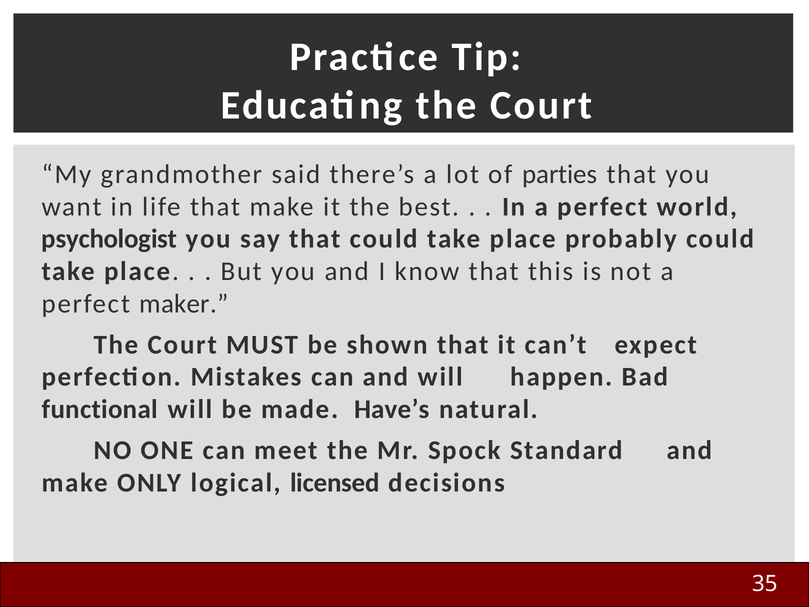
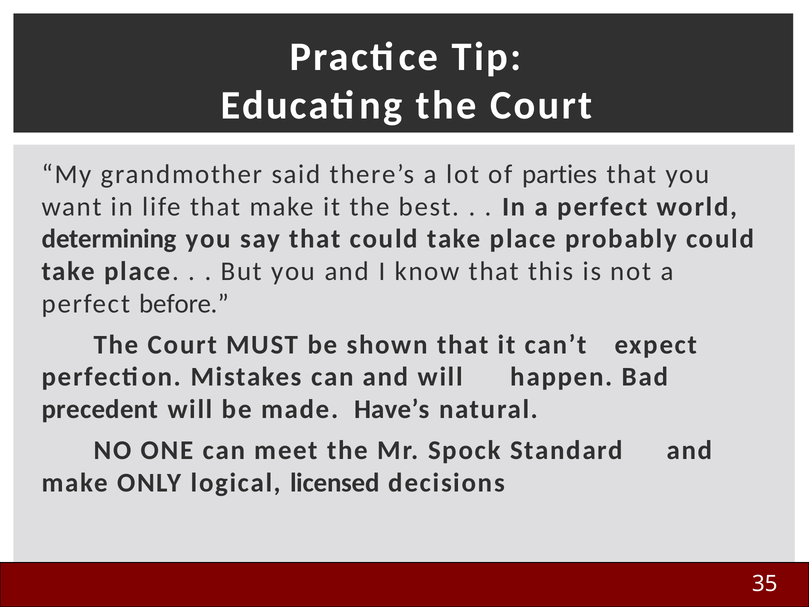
psychologist: psychologist -> determining
maker: maker -> before
functional: functional -> precedent
